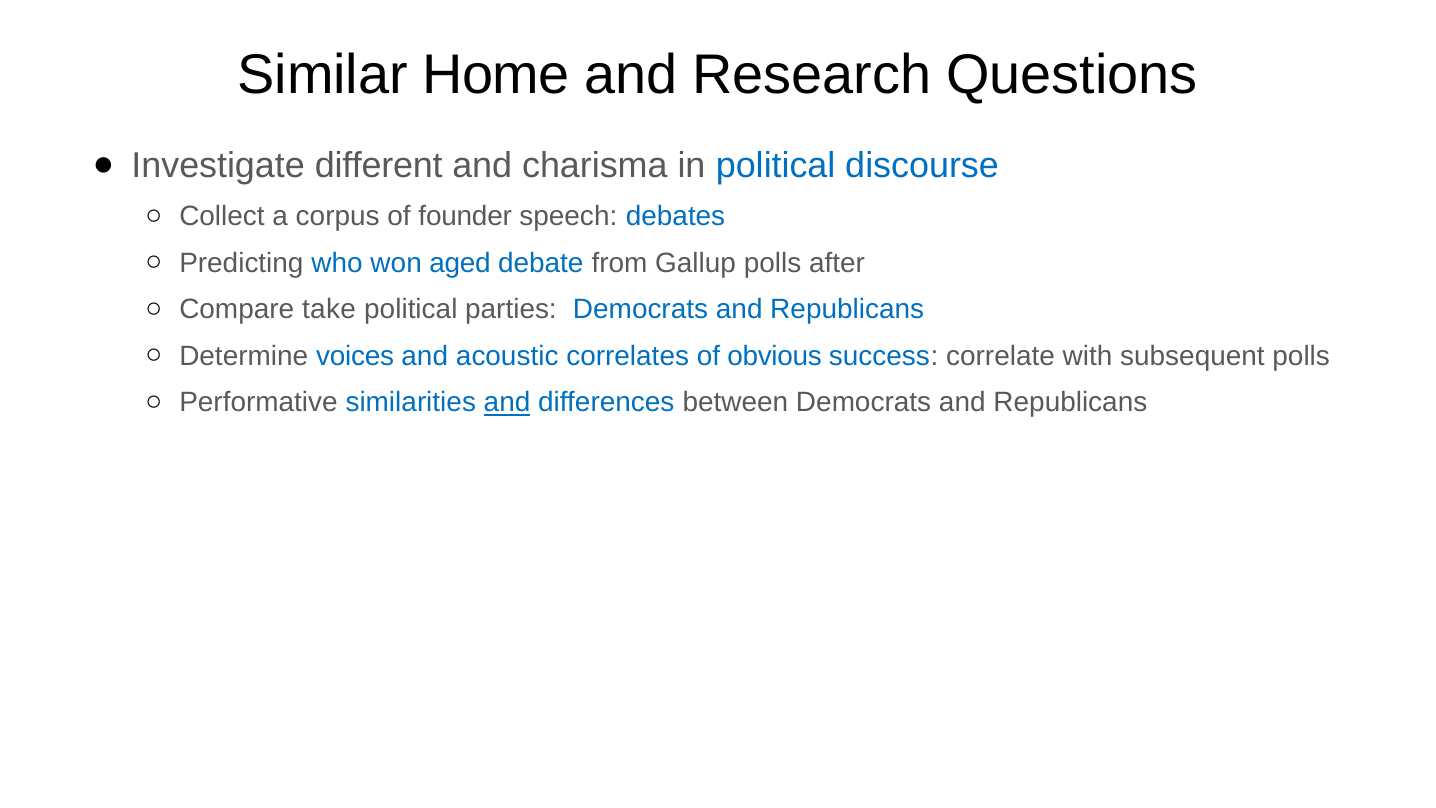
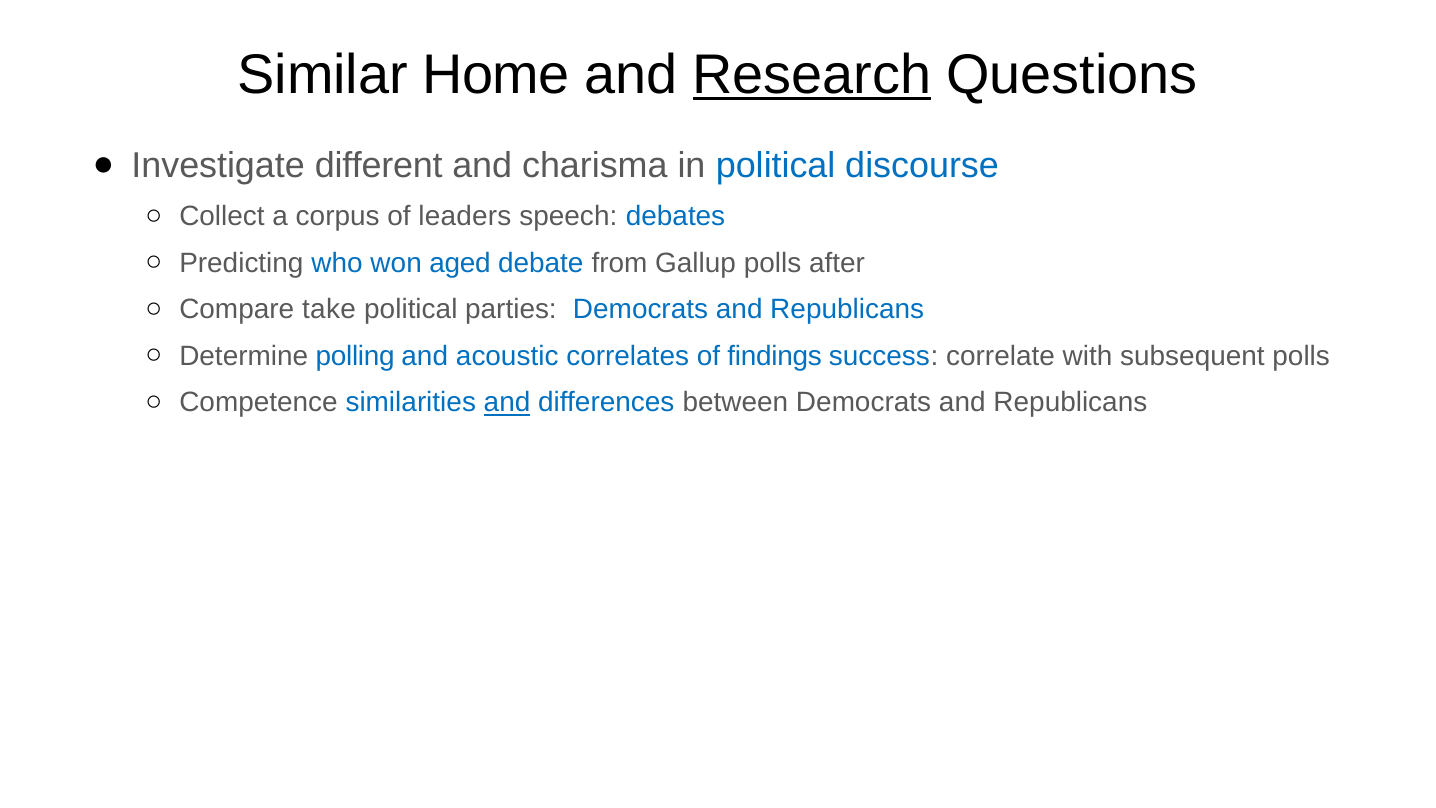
Research underline: none -> present
founder: founder -> leaders
voices: voices -> polling
obvious: obvious -> findings
Performative: Performative -> Competence
